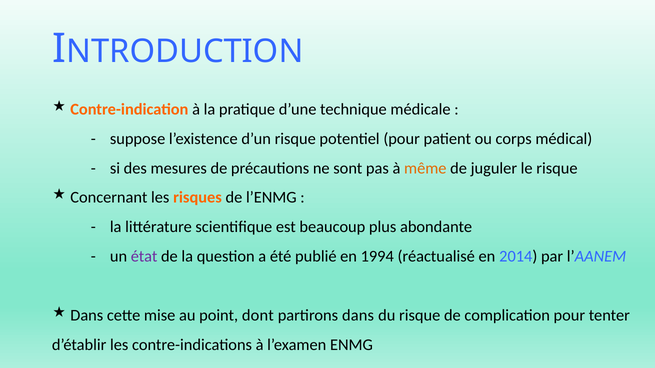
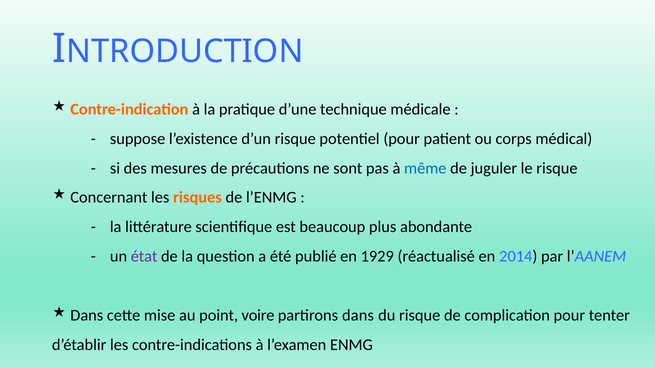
même colour: orange -> blue
1994: 1994 -> 1929
dont: dont -> voire
